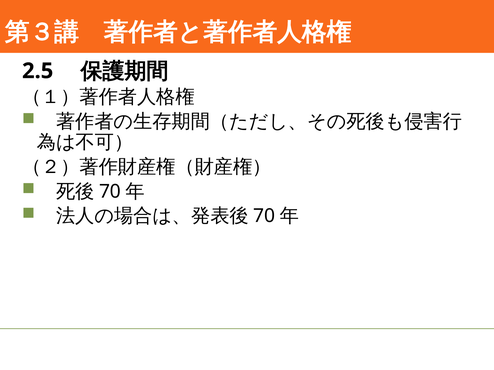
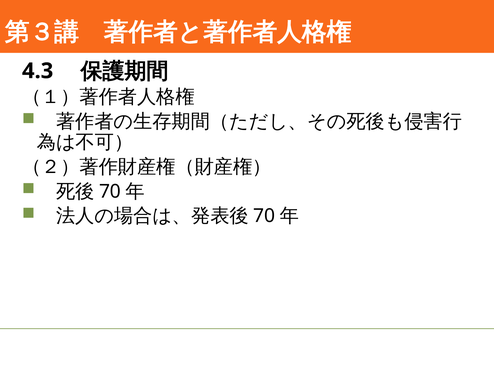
2.5: 2.5 -> 4.3
